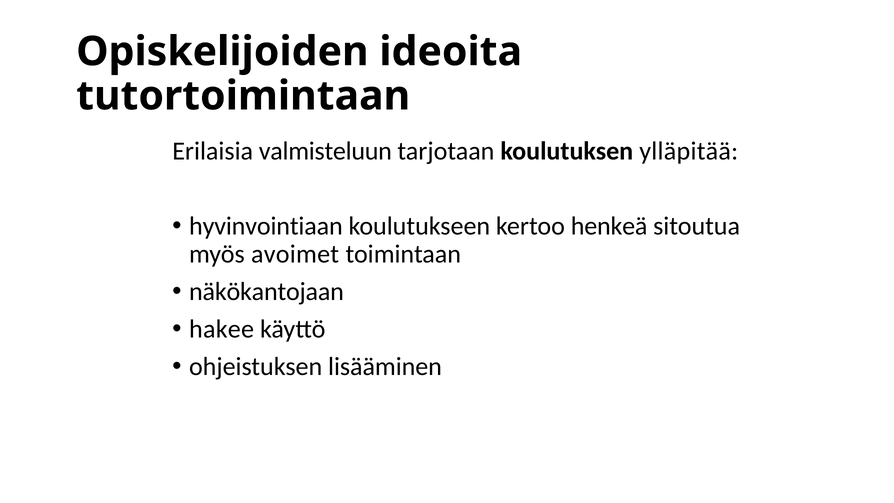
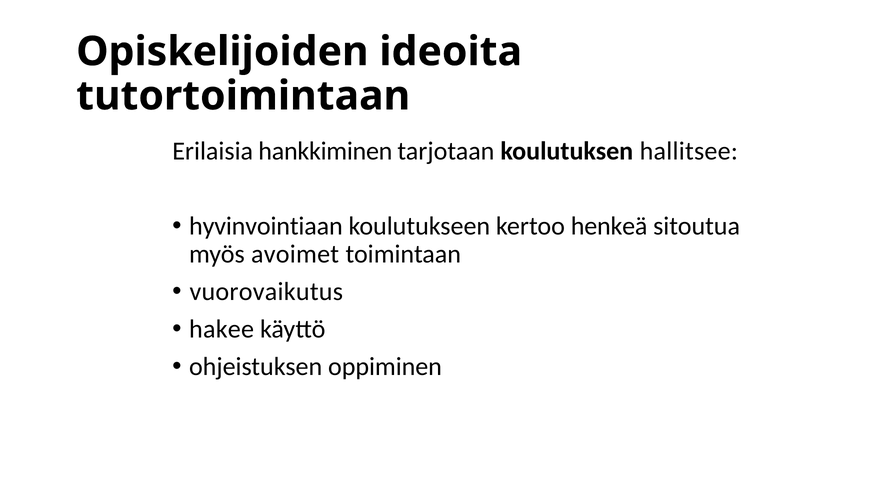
valmisteluun: valmisteluun -> hankkiminen
ylläpitää: ylläpitää -> hallitsee
näkökantojaan: näkökantojaan -> vuorovaikutus
lisääminen: lisääminen -> oppiminen
